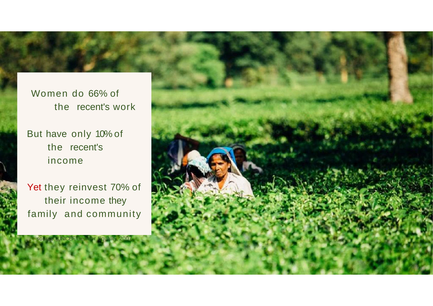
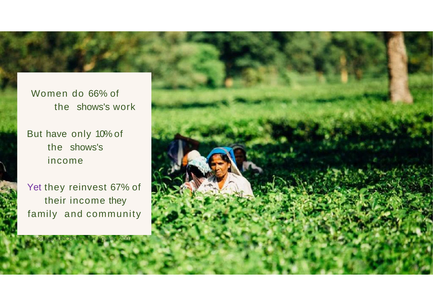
recent's at (93, 107): recent's -> shows's
recent's at (87, 147): recent's -> shows's
Yet colour: red -> purple
70%: 70% -> 67%
